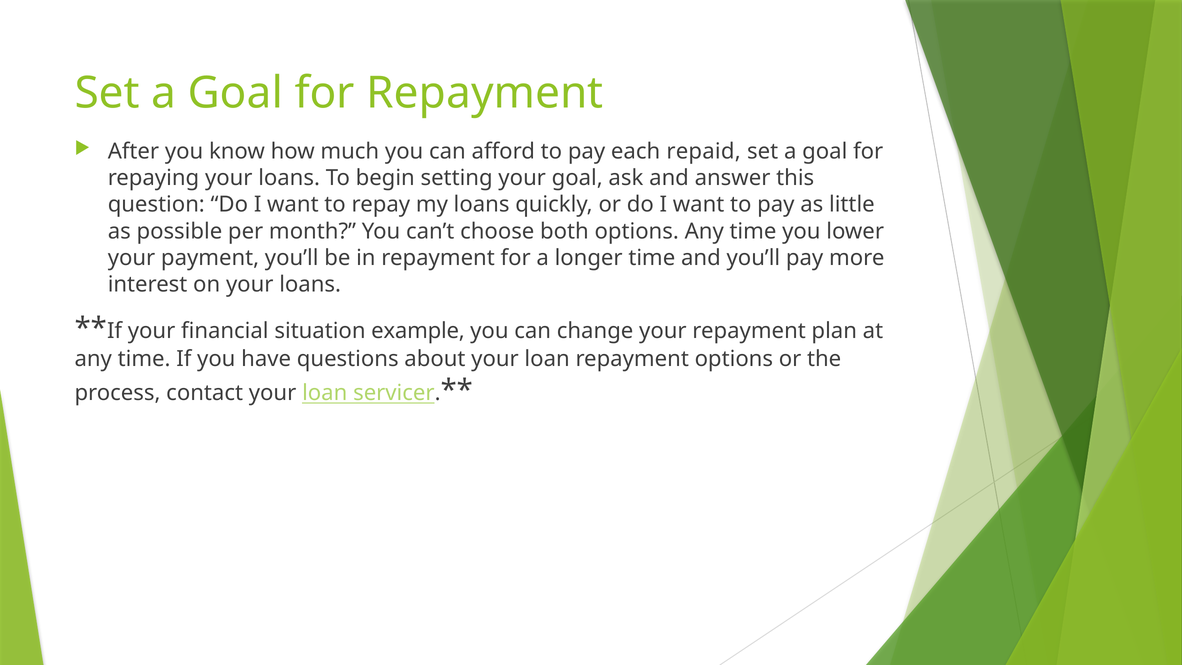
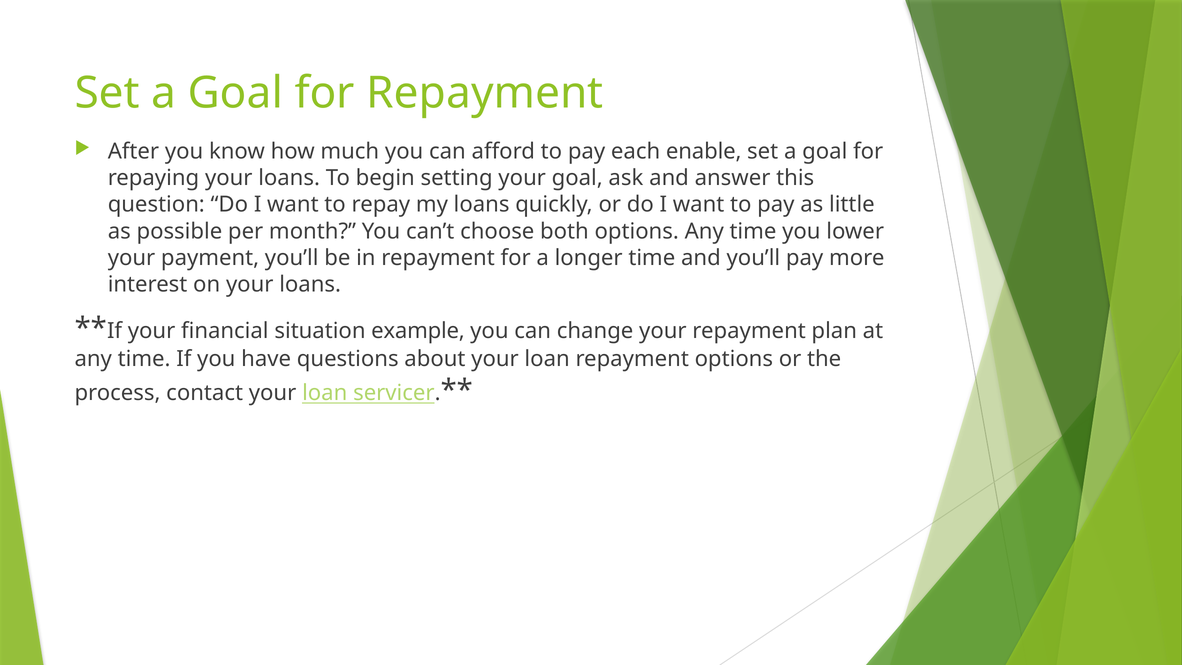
repaid: repaid -> enable
